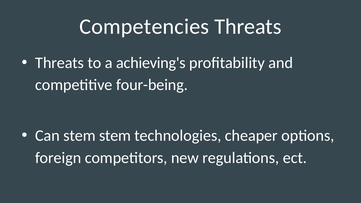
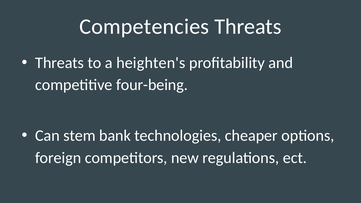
achieving's: achieving's -> heighten's
stem stem: stem -> bank
